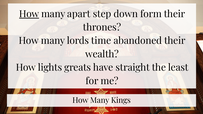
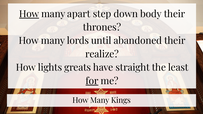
form: form -> body
time: time -> until
wealth: wealth -> realize
for underline: none -> present
